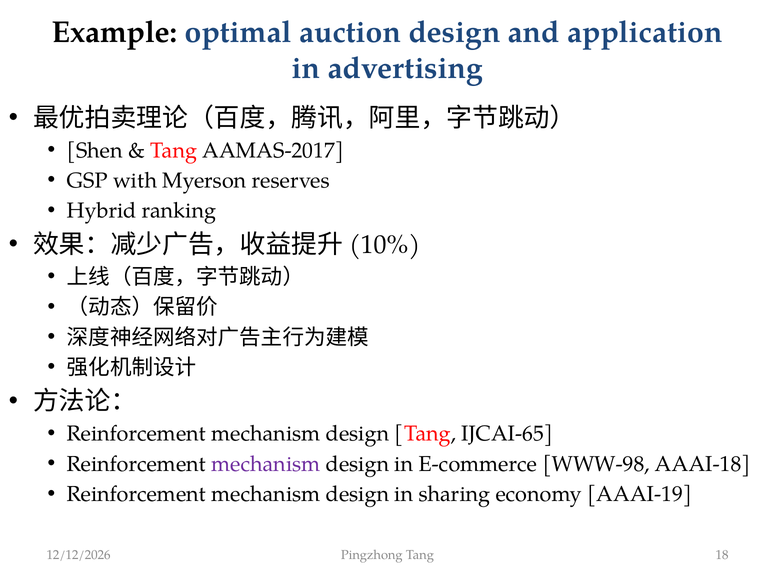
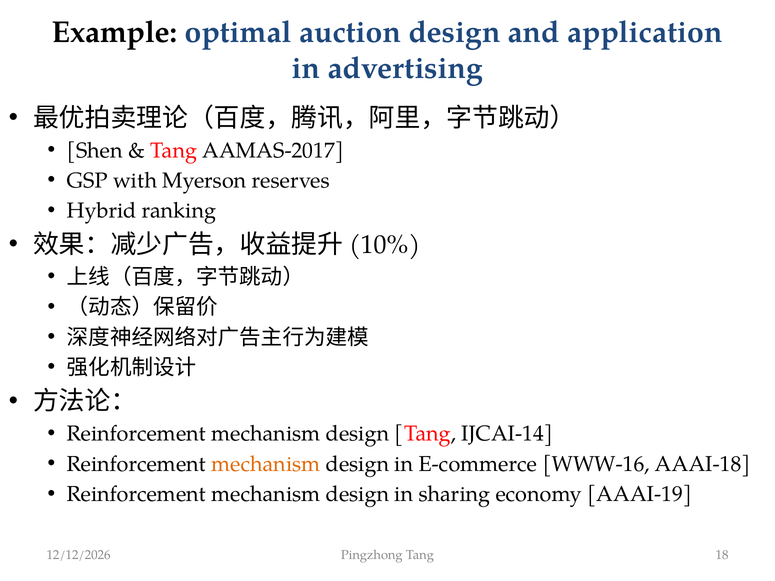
IJCAI-65: IJCAI-65 -> IJCAI-14
mechanism at (266, 464) colour: purple -> orange
WWW-98: WWW-98 -> WWW-16
